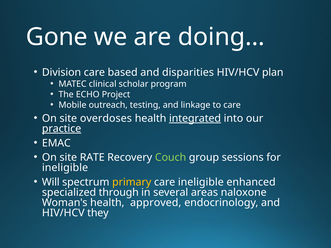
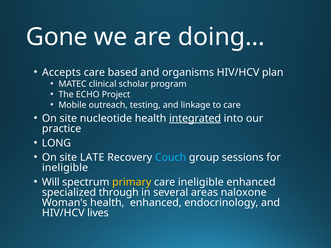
Division: Division -> Accepts
disparities: disparities -> organisms
overdoses: overdoses -> nucleotide
practice underline: present -> none
EMAC: EMAC -> LONG
RATE: RATE -> LATE
Couch colour: light green -> light blue
health approved: approved -> enhanced
they: they -> lives
